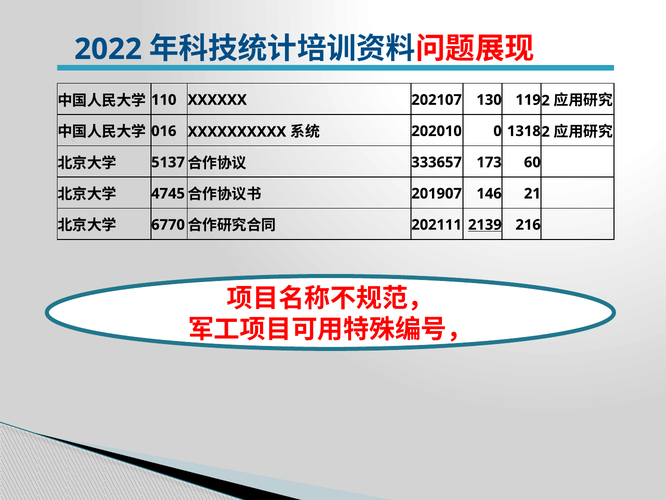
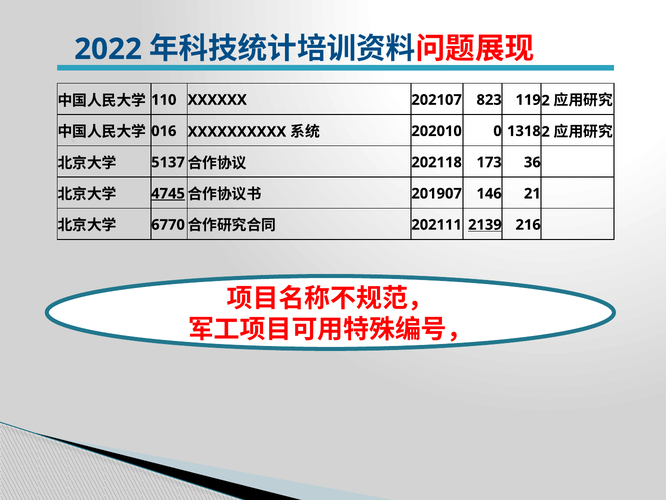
130: 130 -> 823
333657: 333657 -> 202118
60: 60 -> 36
4745 underline: none -> present
